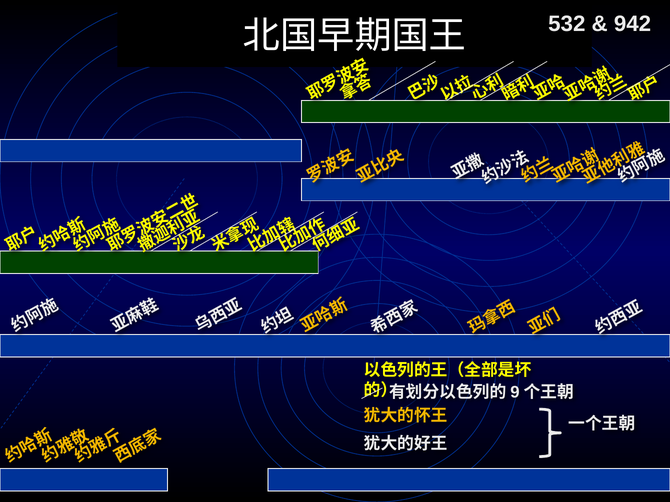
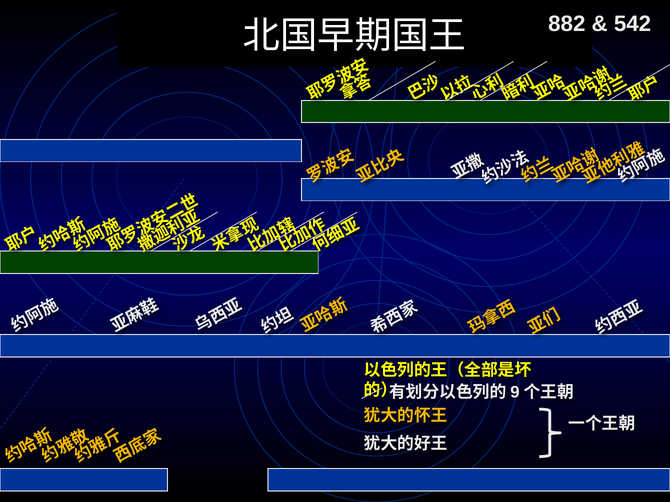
532: 532 -> 882
942: 942 -> 542
